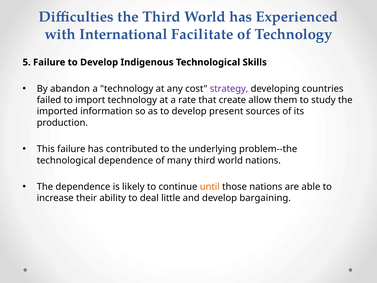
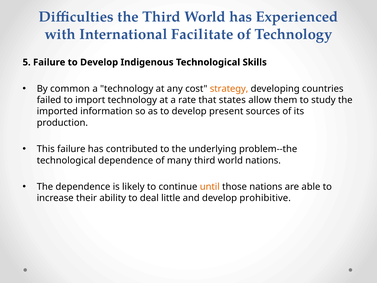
abandon: abandon -> common
strategy colour: purple -> orange
create: create -> states
bargaining: bargaining -> prohibitive
